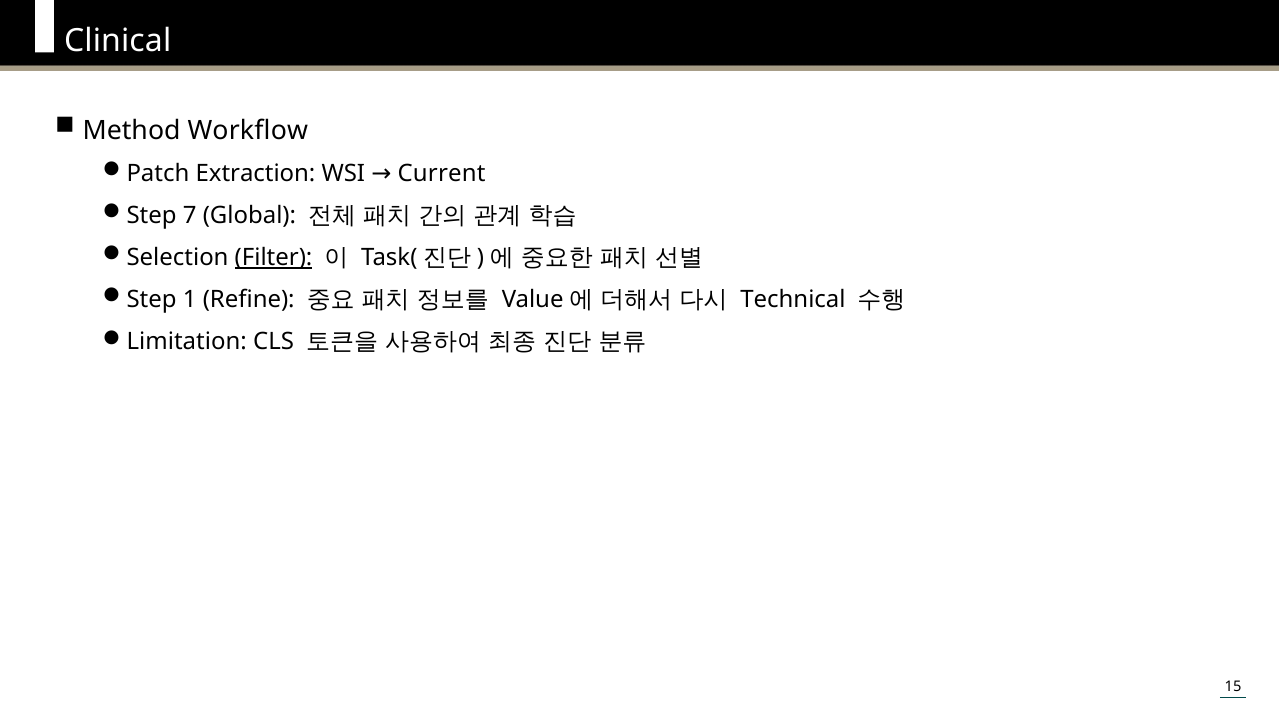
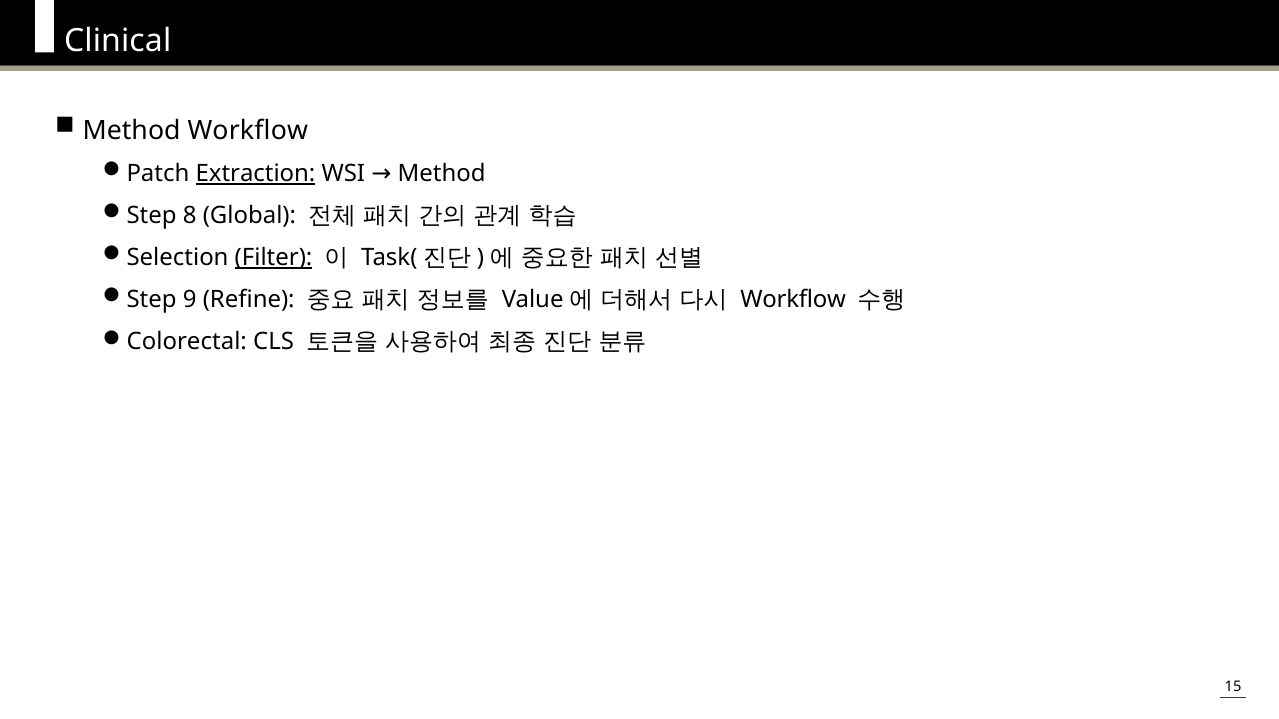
Extraction underline: none -> present
WSI Current: Current -> Method
7: 7 -> 8
1: 1 -> 9
Technical at (793, 300): Technical -> Workflow
Limitation: Limitation -> Colorectal
